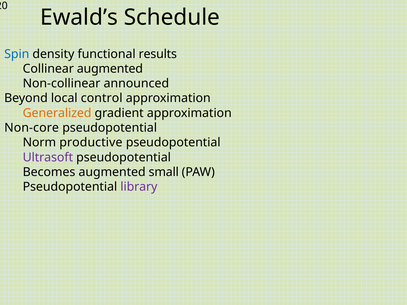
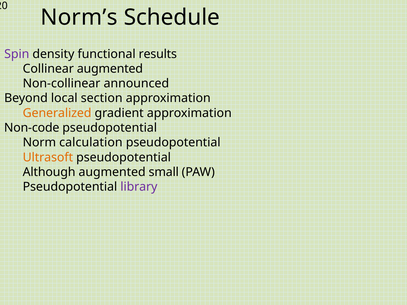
Ewald’s: Ewald’s -> Norm’s
Spin colour: blue -> purple
control: control -> section
Non-core: Non-core -> Non-code
productive: productive -> calculation
Ultrasoft colour: purple -> orange
Becomes: Becomes -> Although
